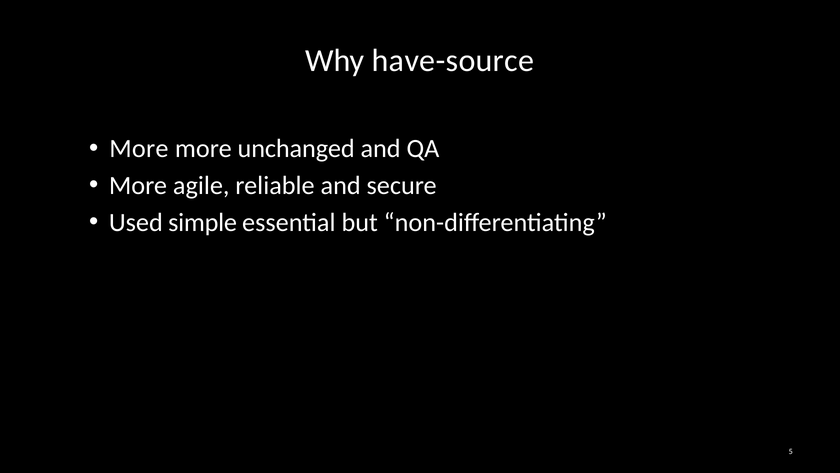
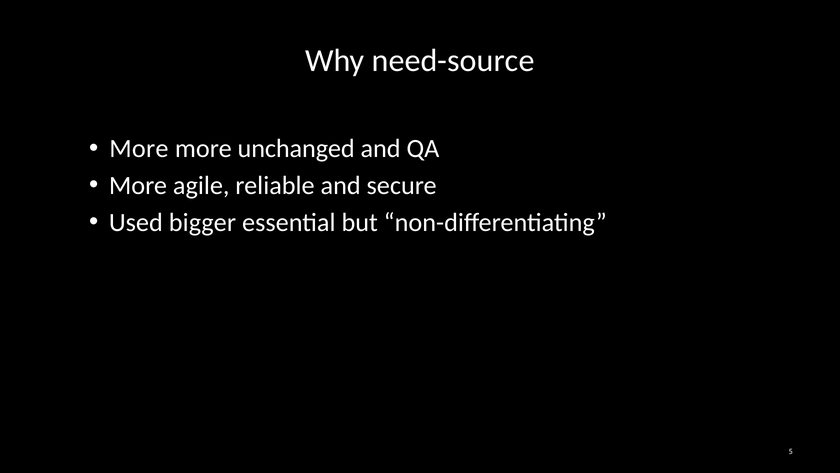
have-source: have-source -> need-source
simple: simple -> bigger
